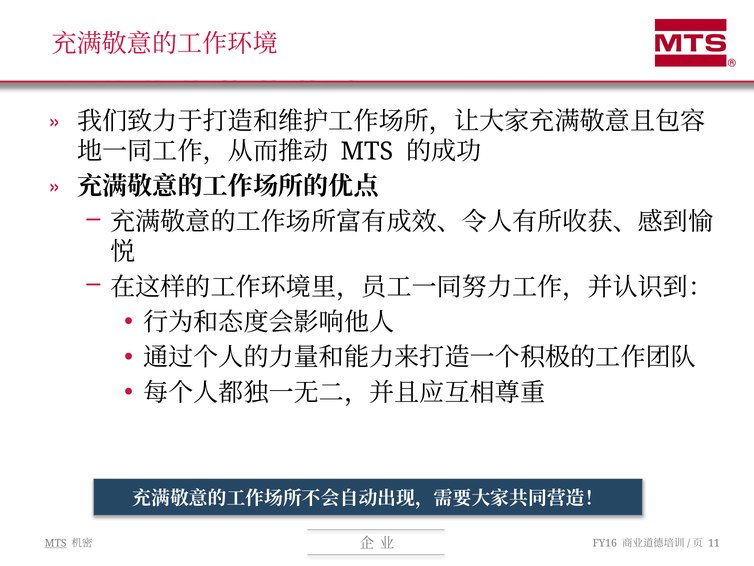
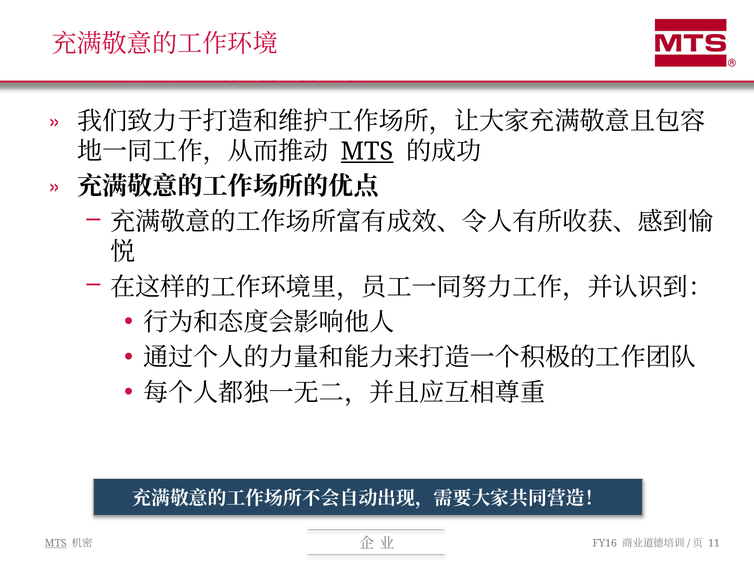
MTS at (367, 151) underline: none -> present
